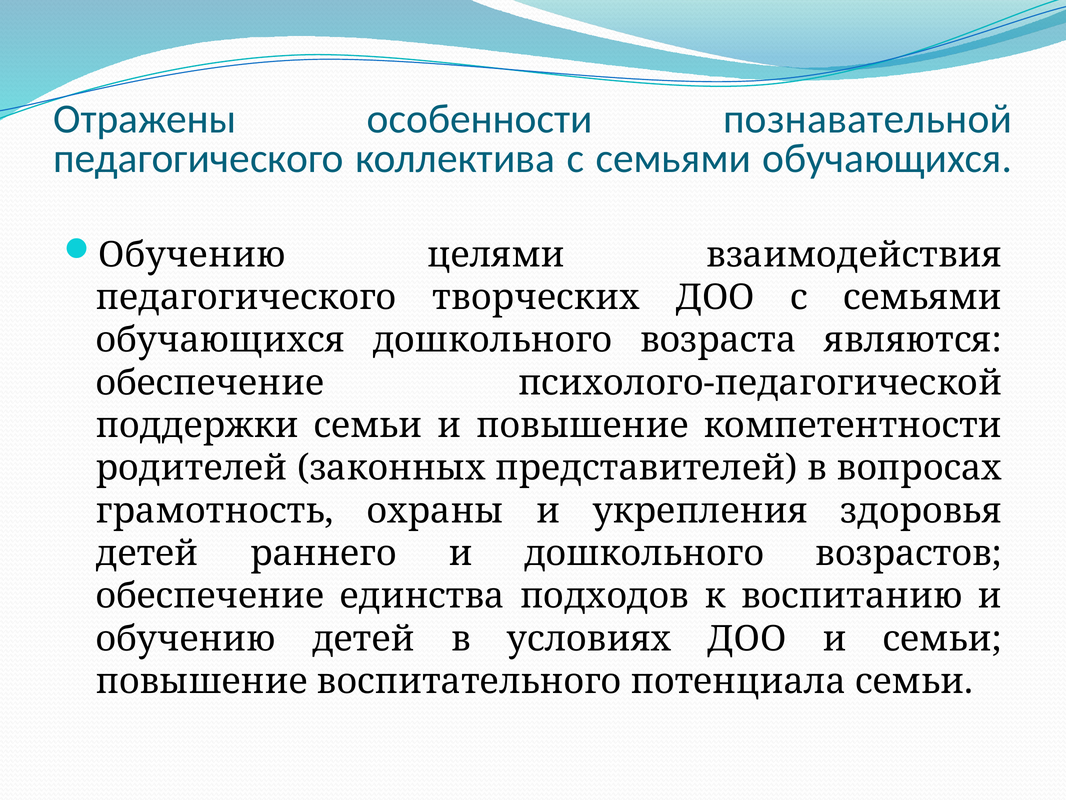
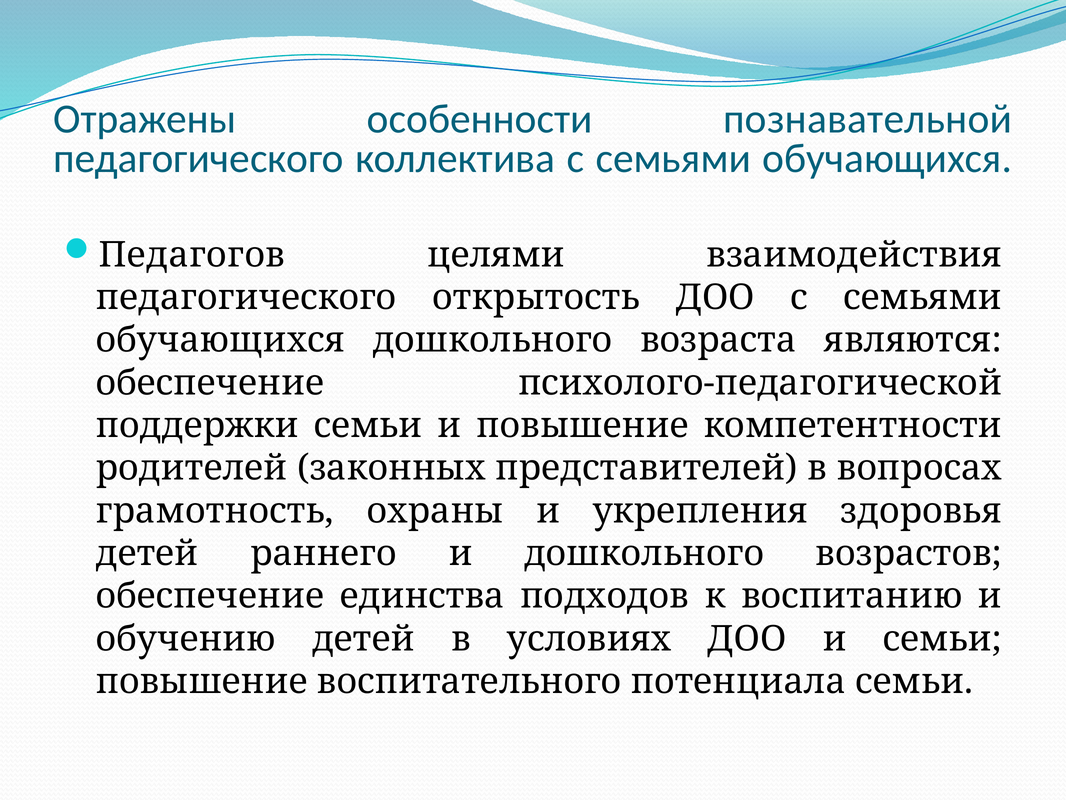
Обучению at (192, 255): Обучению -> Педагогов
творческих: творческих -> открытость
